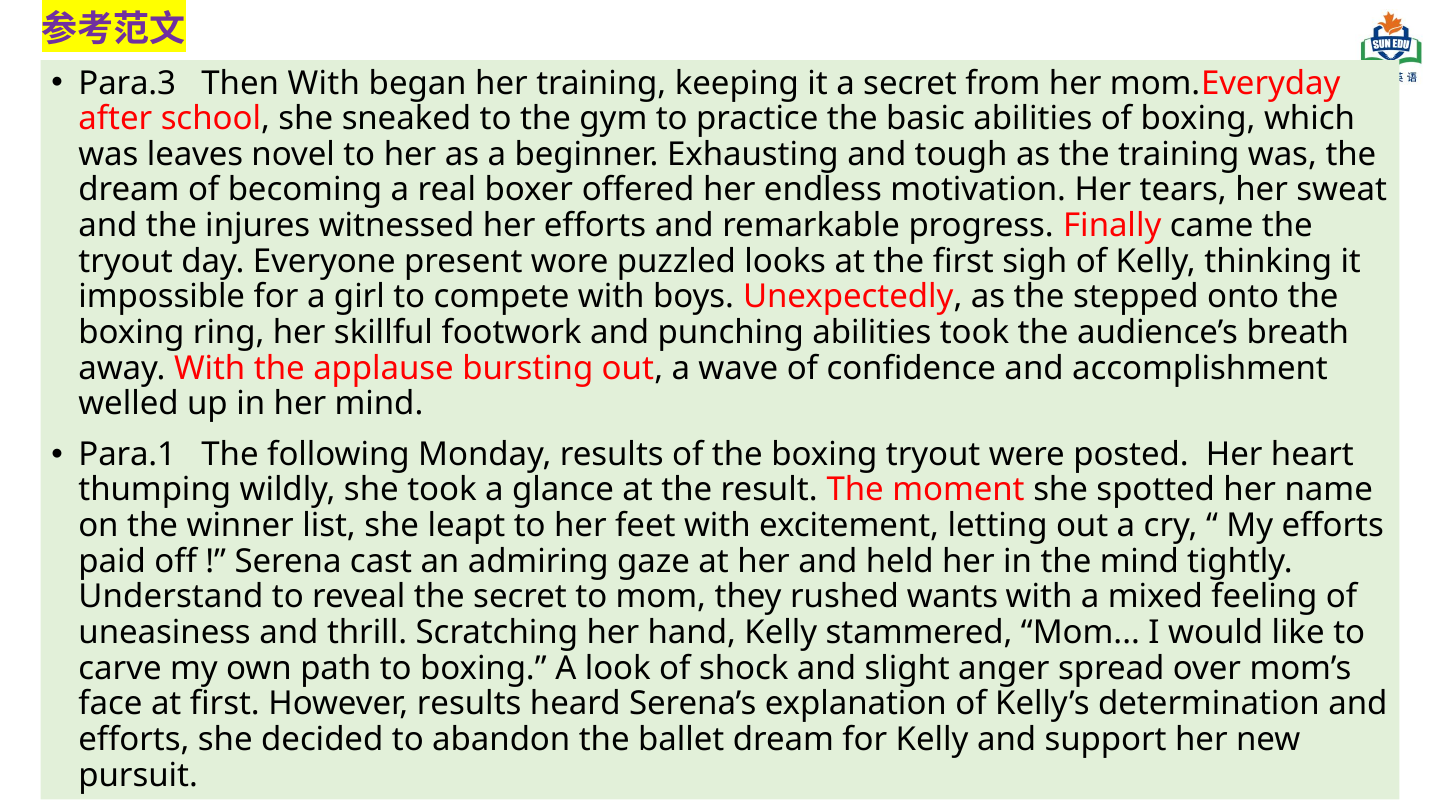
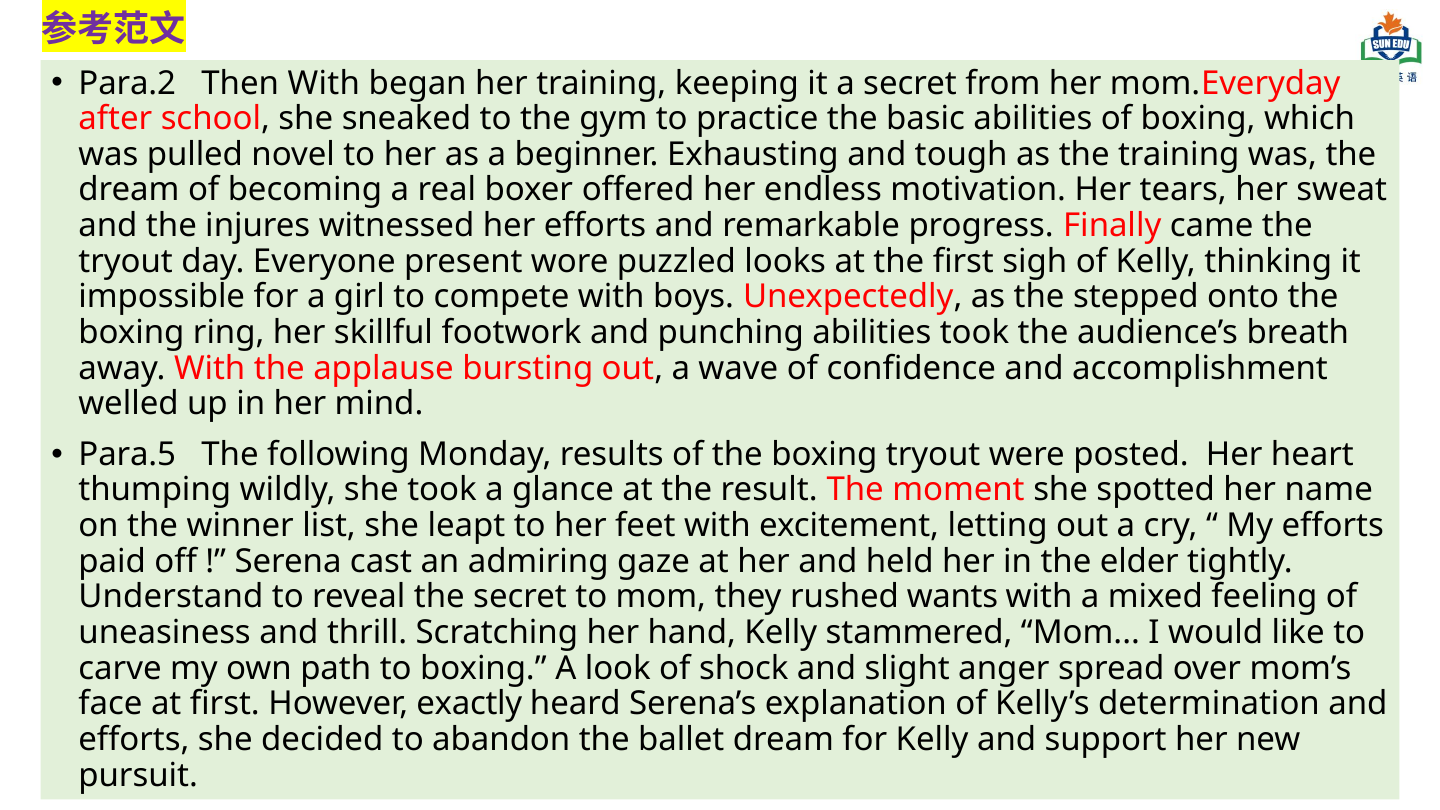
Para.3: Para.3 -> Para.2
leaves: leaves -> pulled
Para.1: Para.1 -> Para.5
the mind: mind -> elder
However results: results -> exactly
